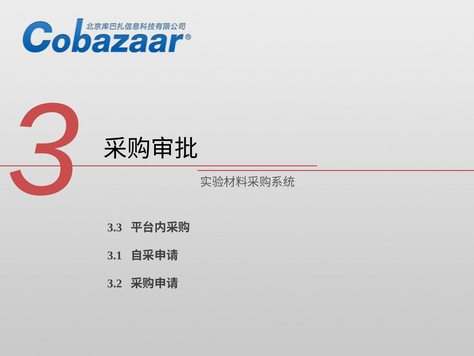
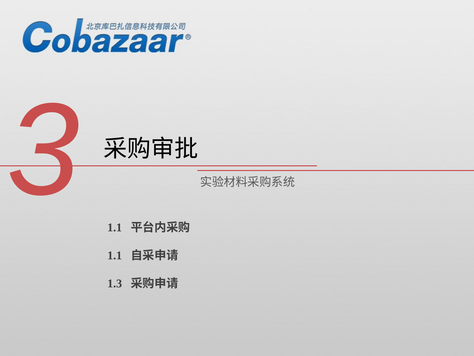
3.3 at (115, 227): 3.3 -> 1.1
3.1 at (115, 255): 3.1 -> 1.1
3.2: 3.2 -> 1.3
